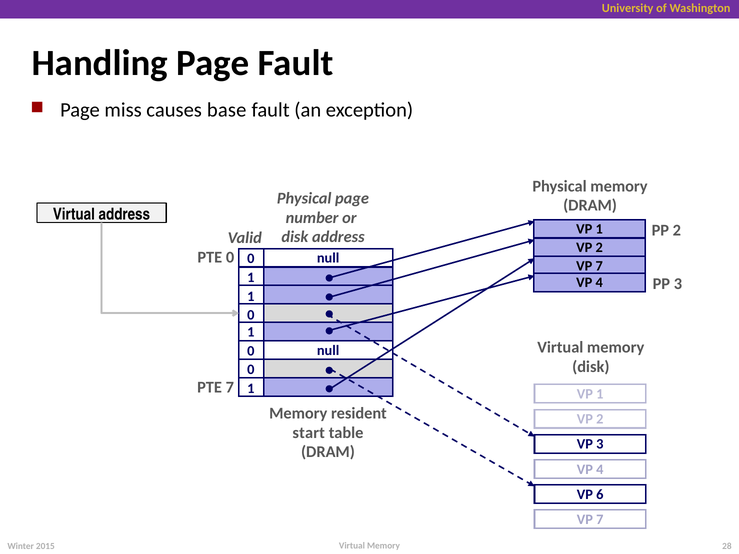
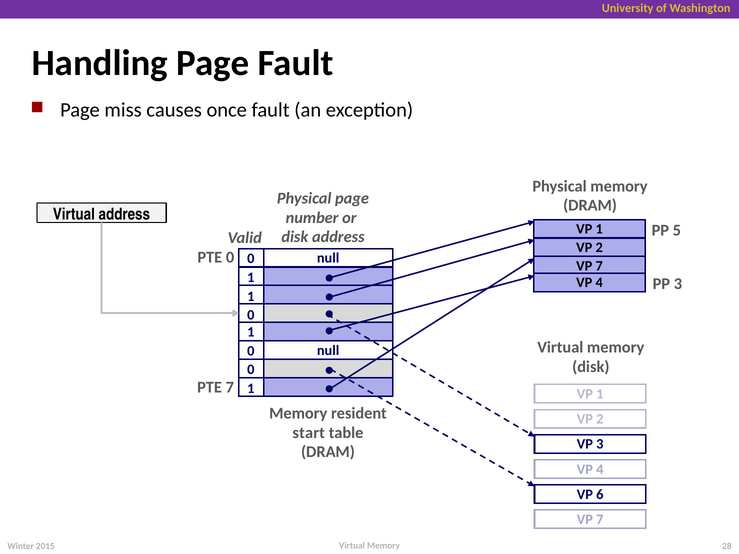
base: base -> once
PP 2: 2 -> 5
